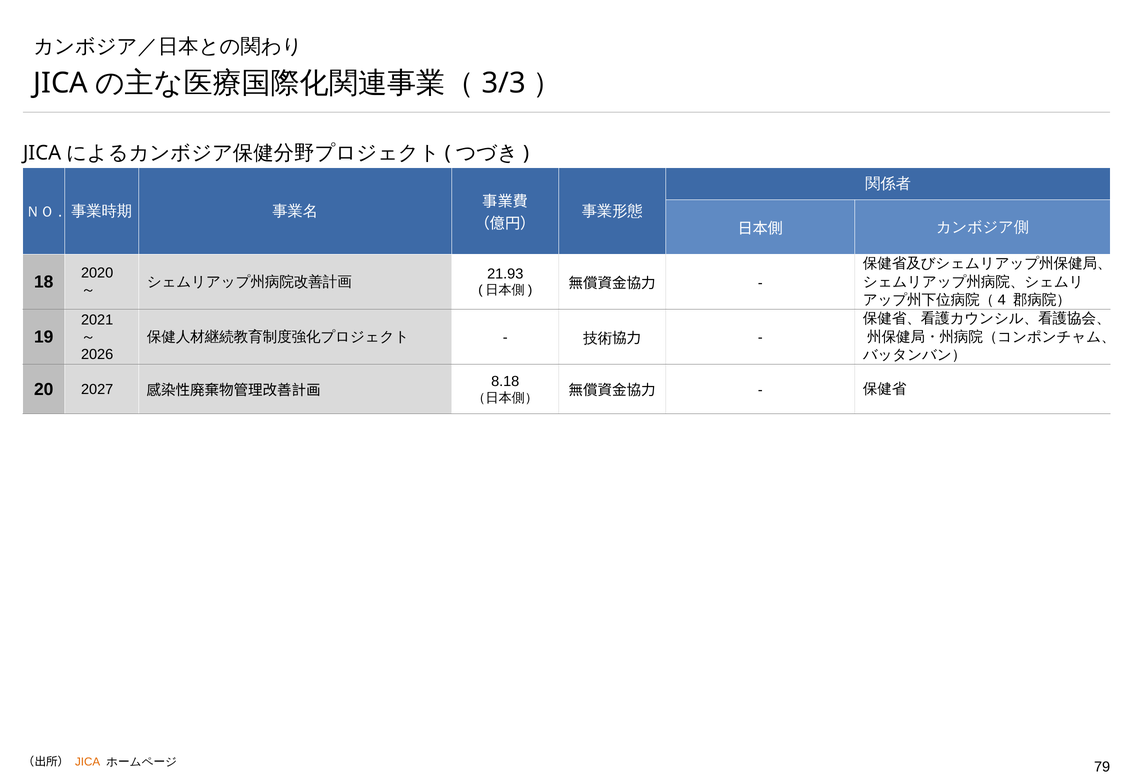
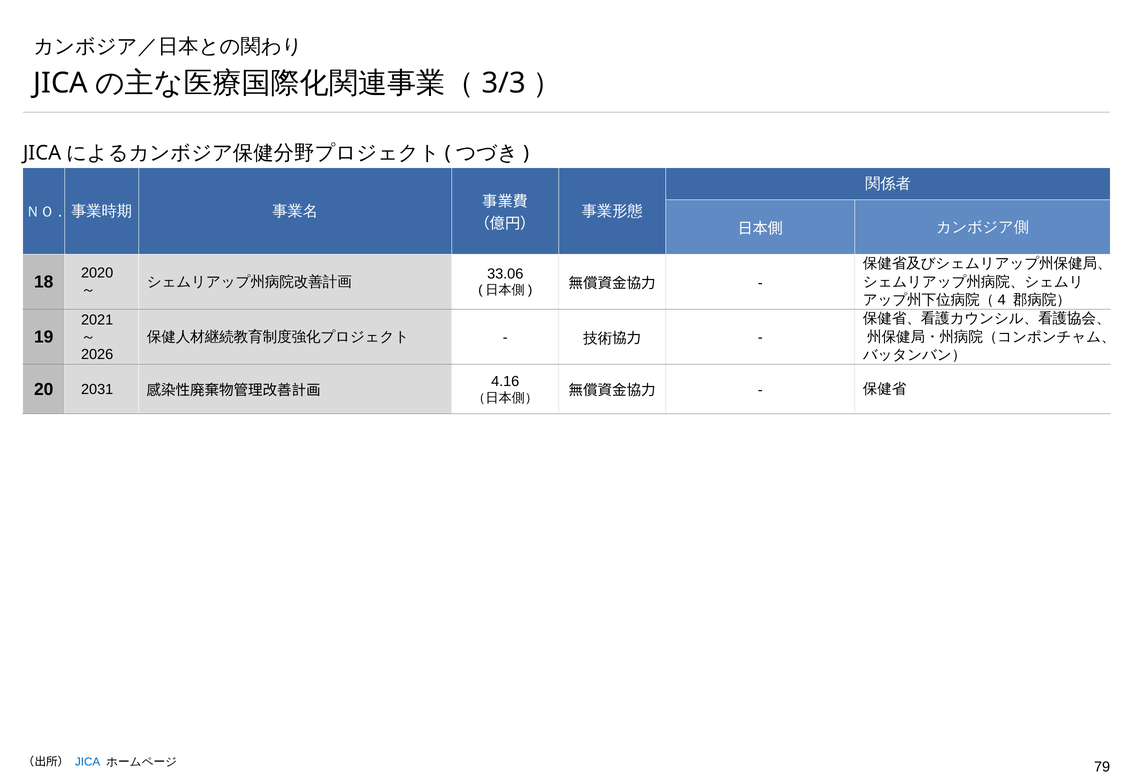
21.93: 21.93 -> 33.06
8.18: 8.18 -> 4.16
2027: 2027 -> 2031
JICA colour: orange -> blue
